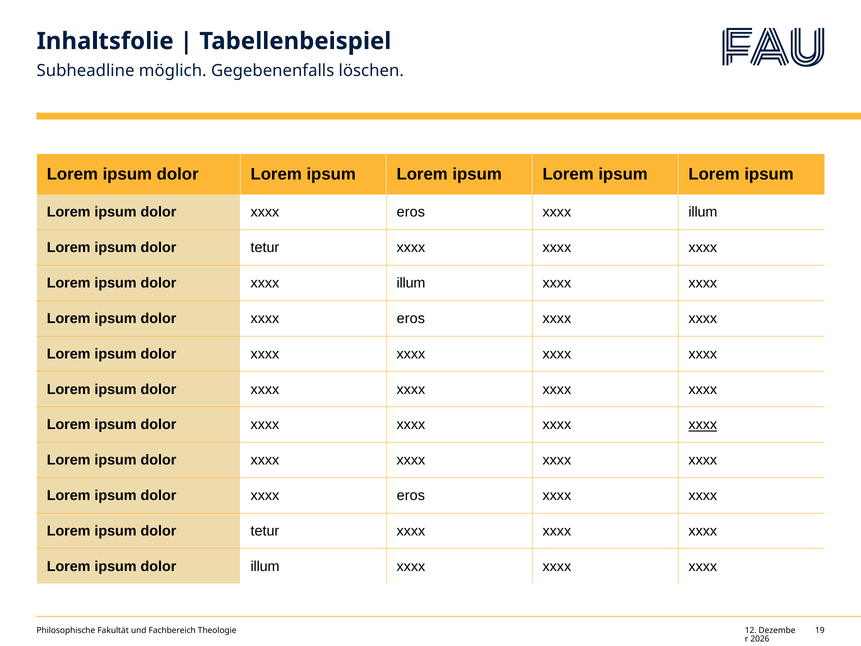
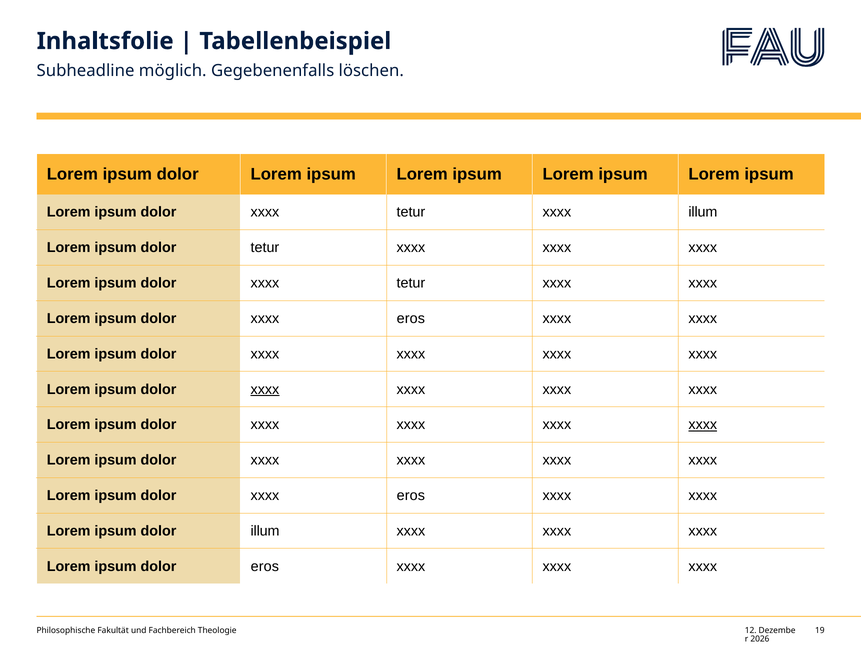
eros at (411, 212): eros -> tetur
illum at (411, 283): illum -> tetur
xxxx at (265, 389) underline: none -> present
tetur at (265, 531): tetur -> illum
dolor illum: illum -> eros
